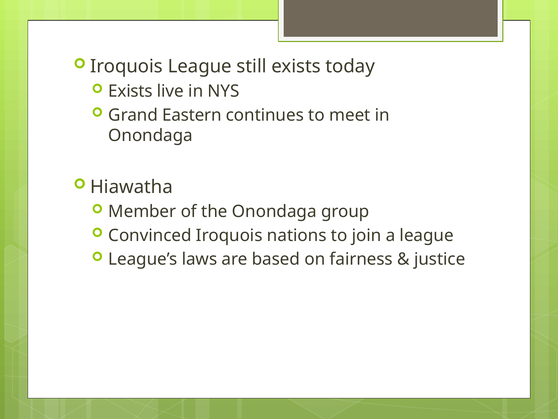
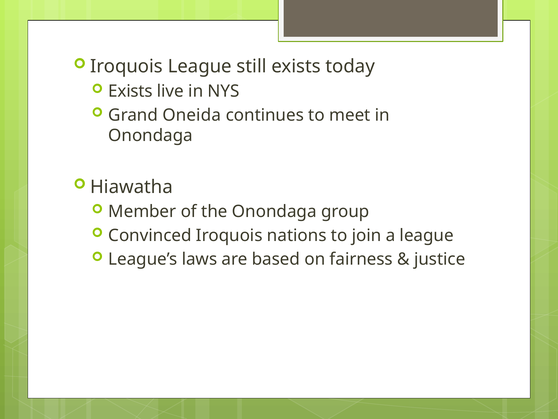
Eastern: Eastern -> Oneida
